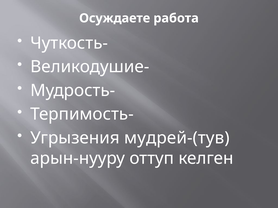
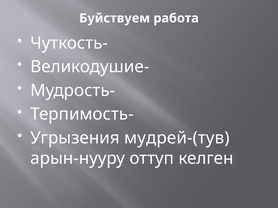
Осуждаете: Осуждаете -> Буйствуем
